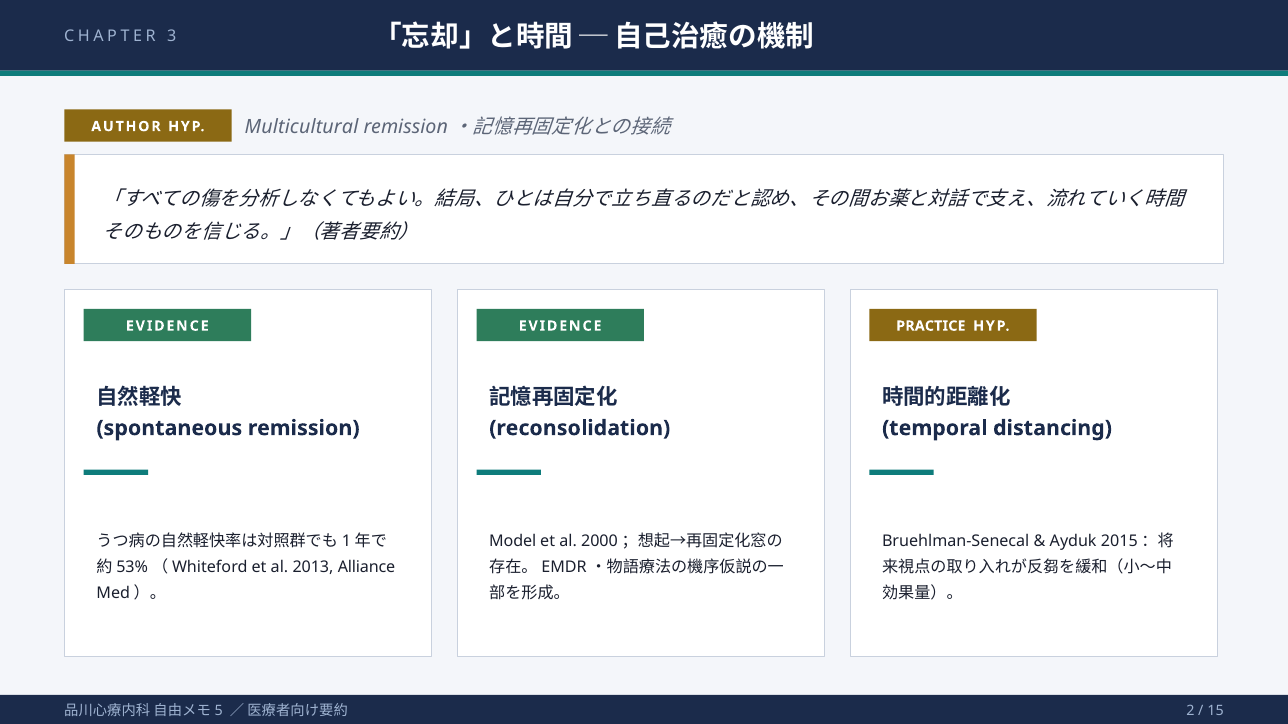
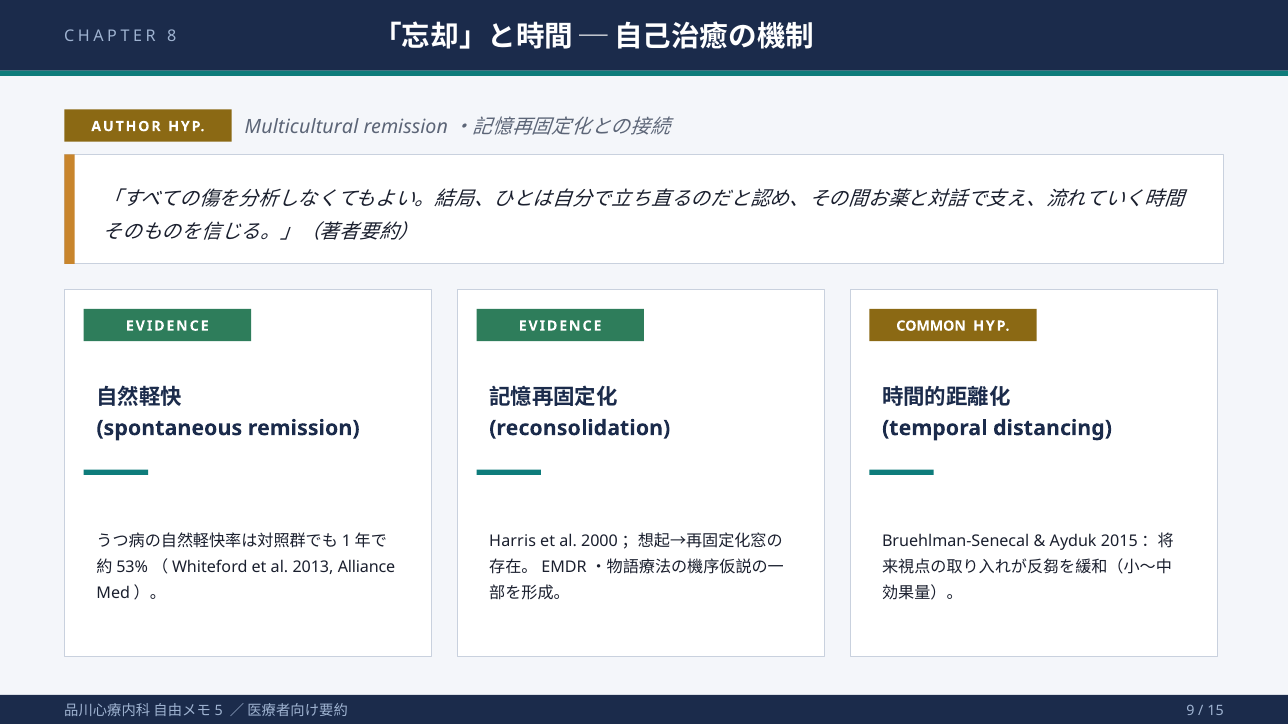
3: 3 -> 8
PRACTICE: PRACTICE -> COMMON
Model: Model -> Harris
2: 2 -> 9
